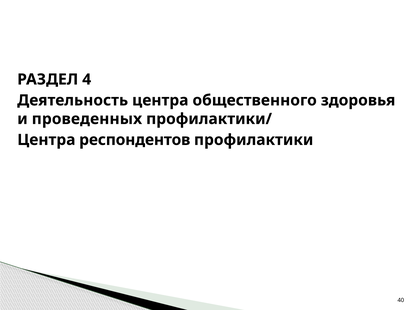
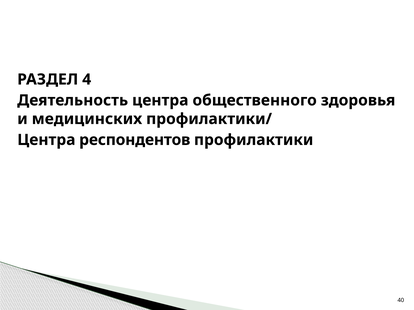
проведенных: проведенных -> медицинских
